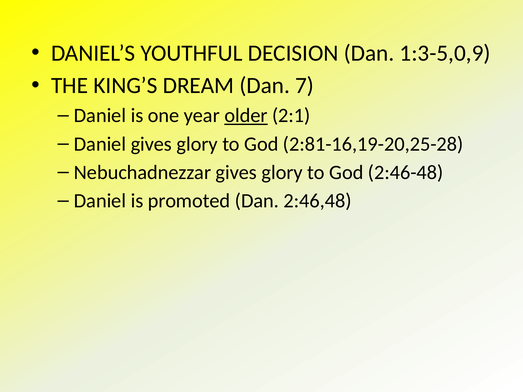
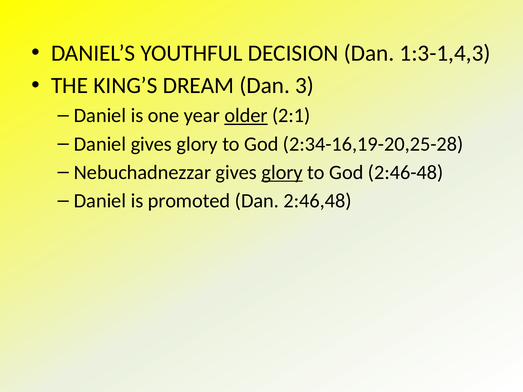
1:3-5,0,9: 1:3-5,0,9 -> 1:3-1,4,3
7: 7 -> 3
2:81-16,19-20,25-28: 2:81-16,19-20,25-28 -> 2:34-16,19-20,25-28
glory at (282, 173) underline: none -> present
